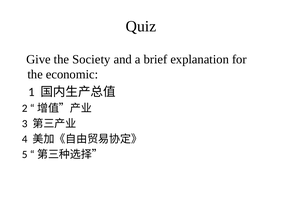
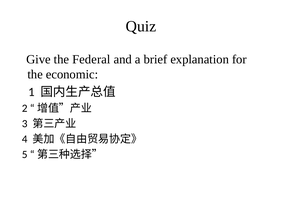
Society: Society -> Federal
